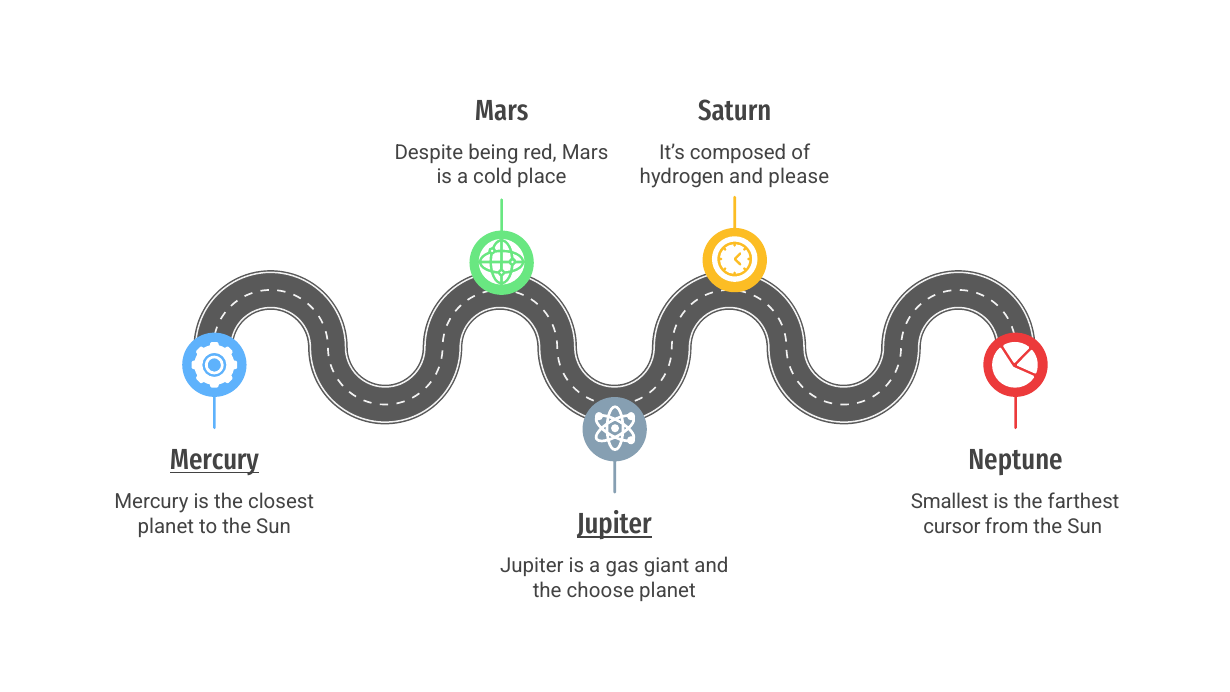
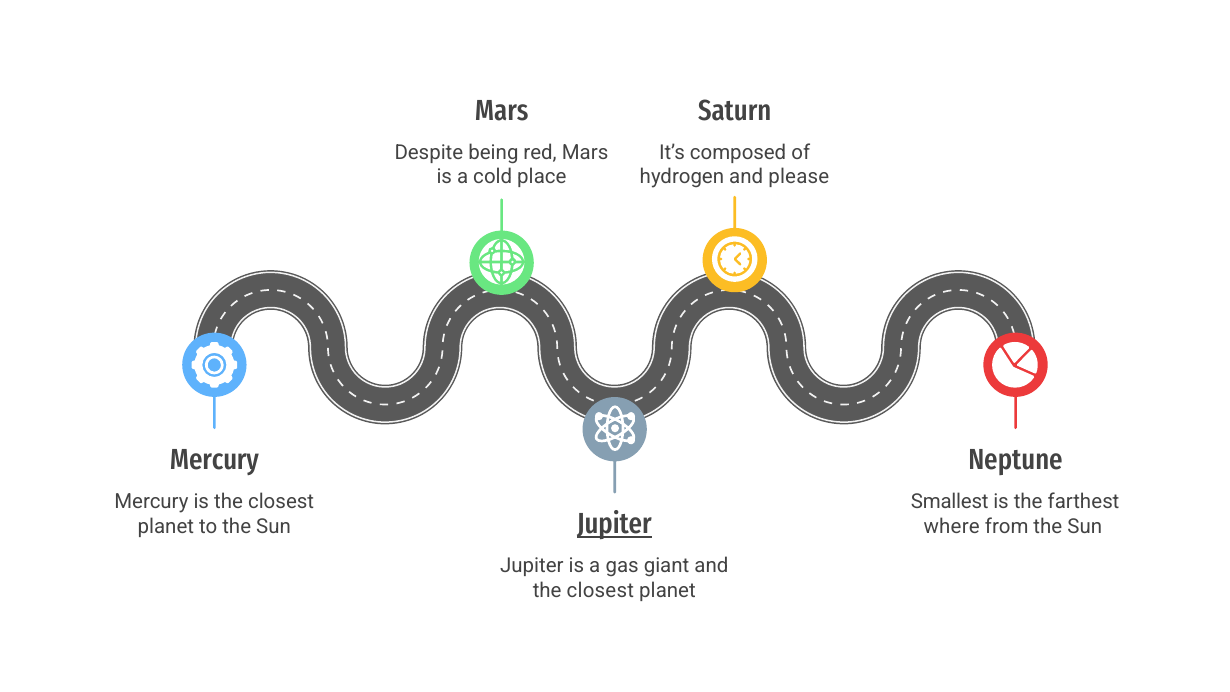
Mercury at (214, 460) underline: present -> none
cursor: cursor -> where
choose at (600, 591): choose -> closest
